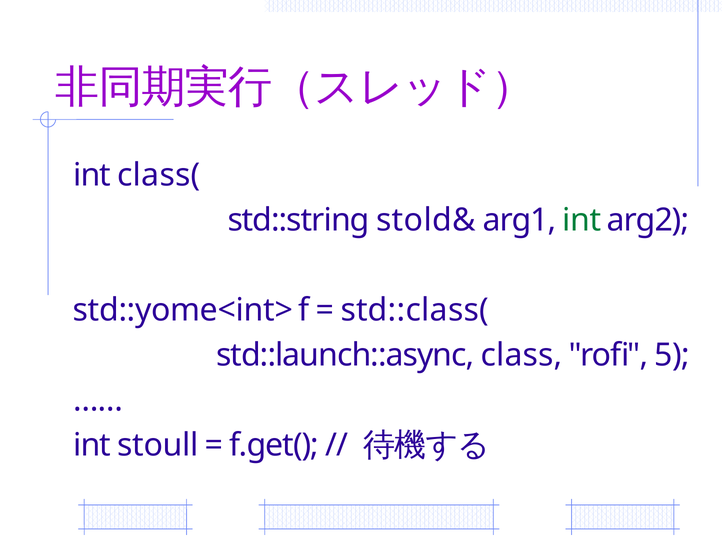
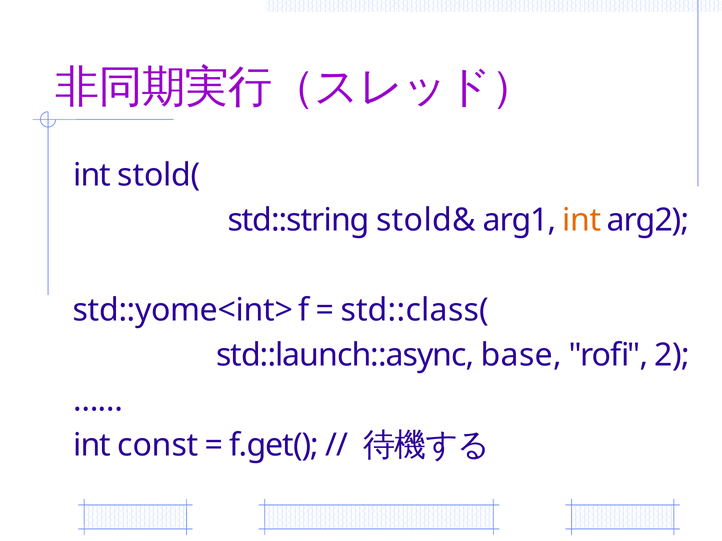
class(: class( -> stold(
int at (582, 221) colour: green -> orange
class: class -> base
5: 5 -> 2
stoull: stoull -> const
